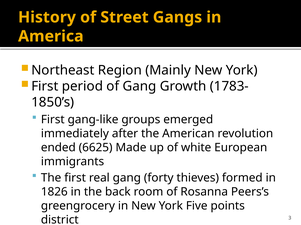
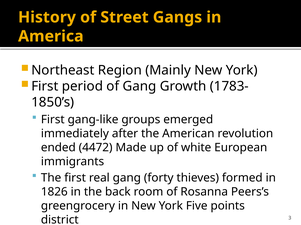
6625: 6625 -> 4472
